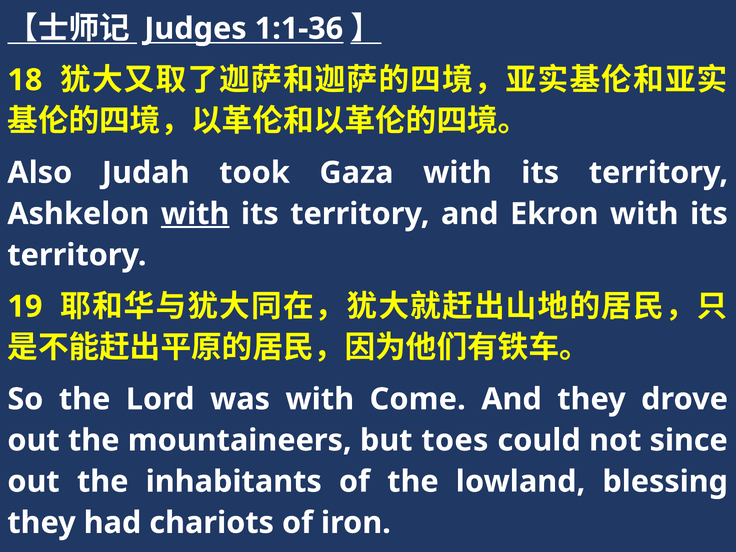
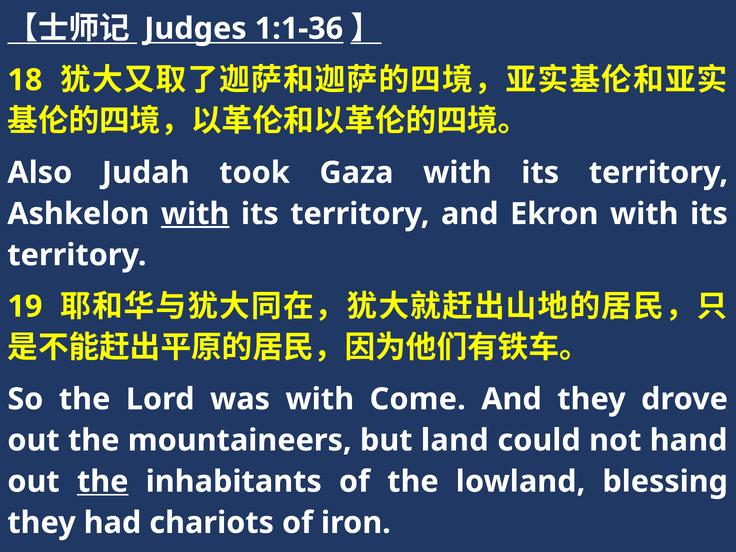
toes: toes -> land
since: since -> hand
the at (103, 482) underline: none -> present
